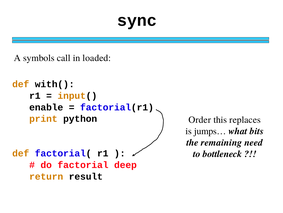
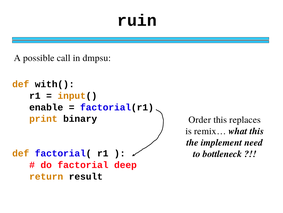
sync: sync -> ruin
symbols: symbols -> possible
loaded: loaded -> dmpsu
python: python -> binary
jumps…: jumps… -> remix…
what bits: bits -> this
remaining: remaining -> implement
